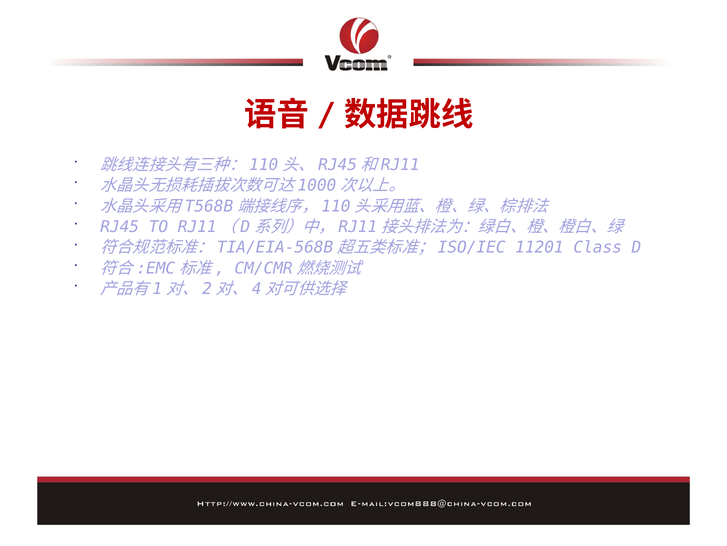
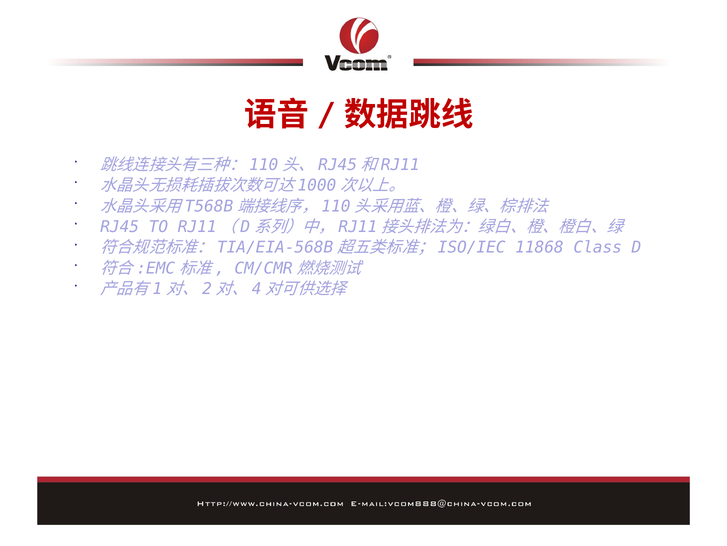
11201: 11201 -> 11868
